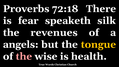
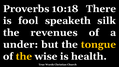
72:18: 72:18 -> 10:18
fear: fear -> fool
angels: angels -> under
the at (24, 56) colour: pink -> yellow
